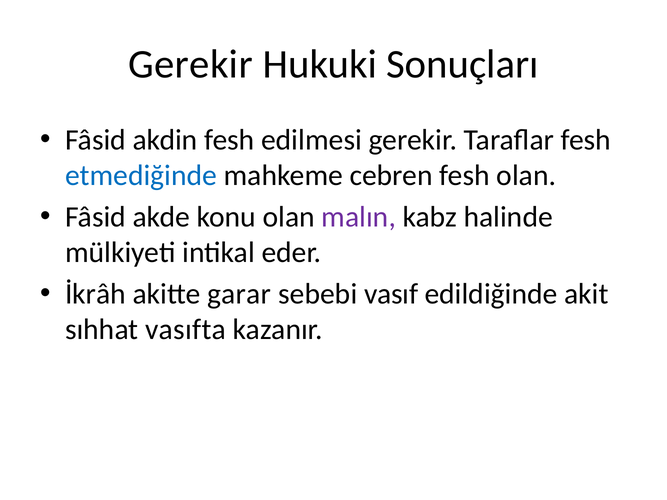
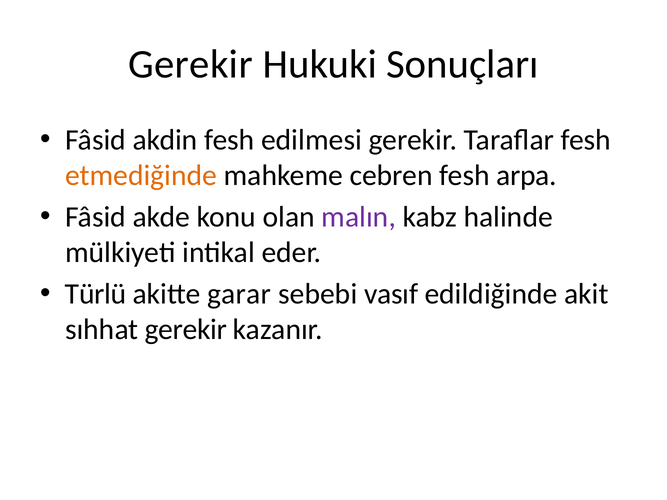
etmediğinde colour: blue -> orange
fesh olan: olan -> arpa
İkrâh: İkrâh -> Türlü
sıhhat vasıfta: vasıfta -> gerekir
